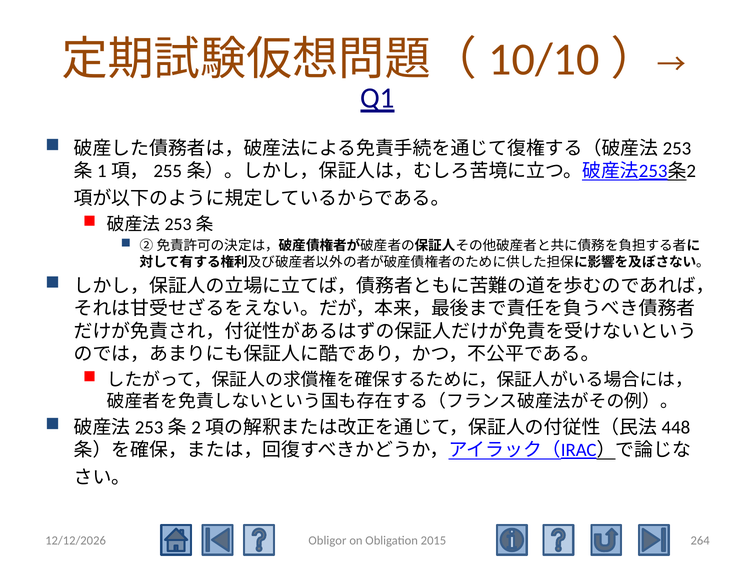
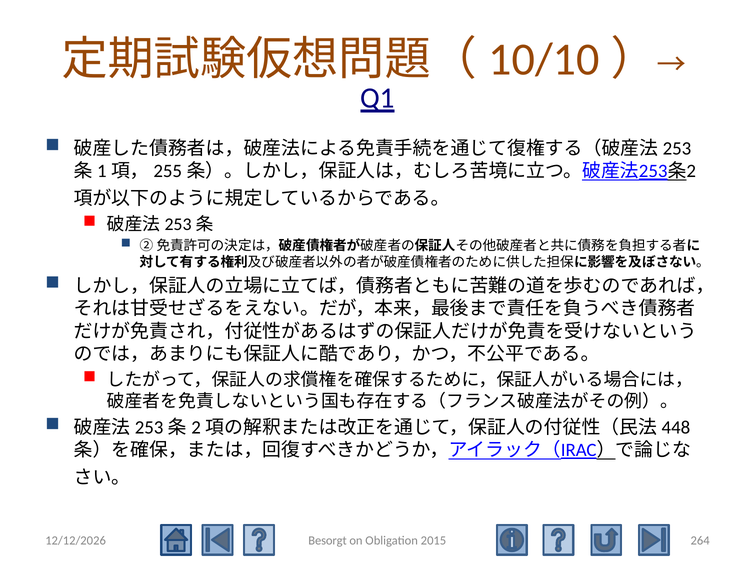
Obligor: Obligor -> Besorgt
